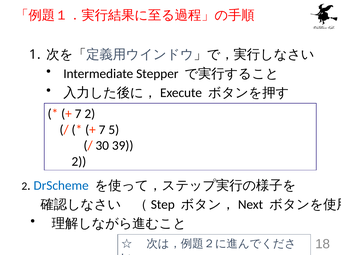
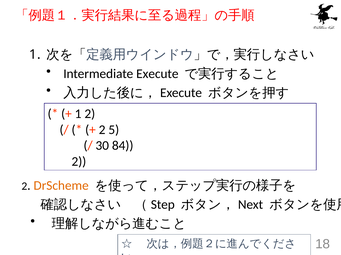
Stepper: Stepper -> Execute
7 at (78, 114): 7 -> 1
7 at (102, 130): 7 -> 2
39: 39 -> 84
DrScheme colour: blue -> orange
